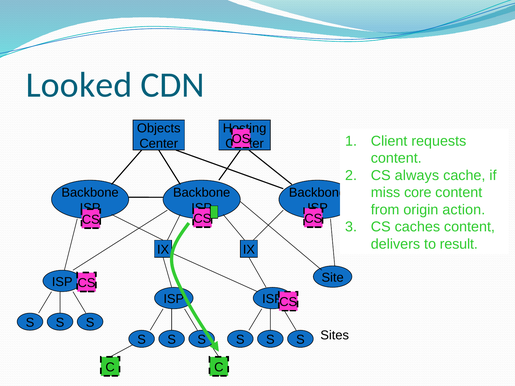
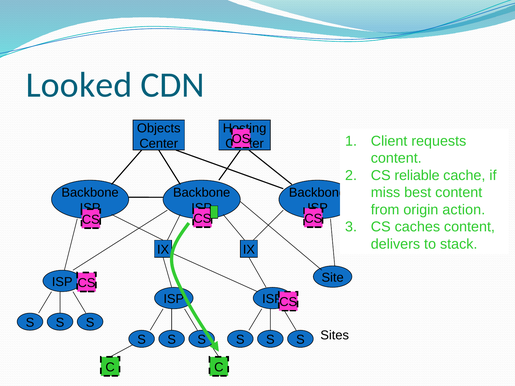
always: always -> reliable
core: core -> best
result: result -> stack
